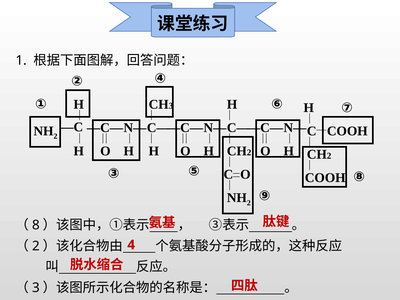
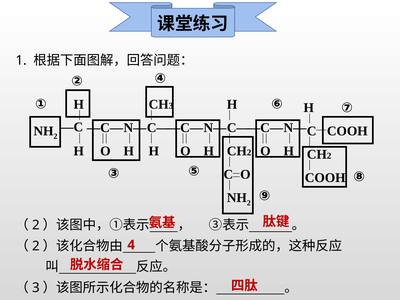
8 at (36, 225): 8 -> 2
